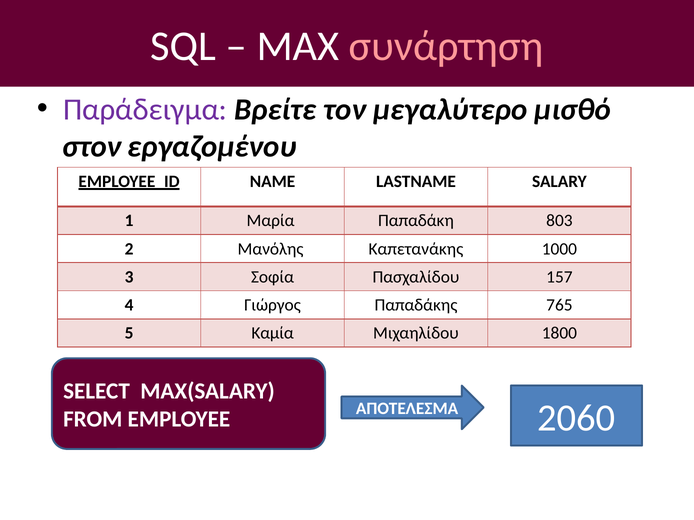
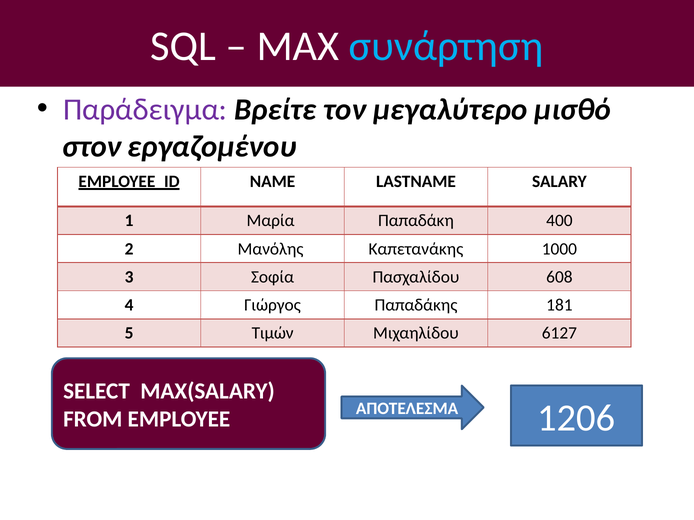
συνάρτηση colour: pink -> light blue
803: 803 -> 400
157: 157 -> 608
765: 765 -> 181
Καμία: Καμία -> Τιμών
1800: 1800 -> 6127
2060: 2060 -> 1206
